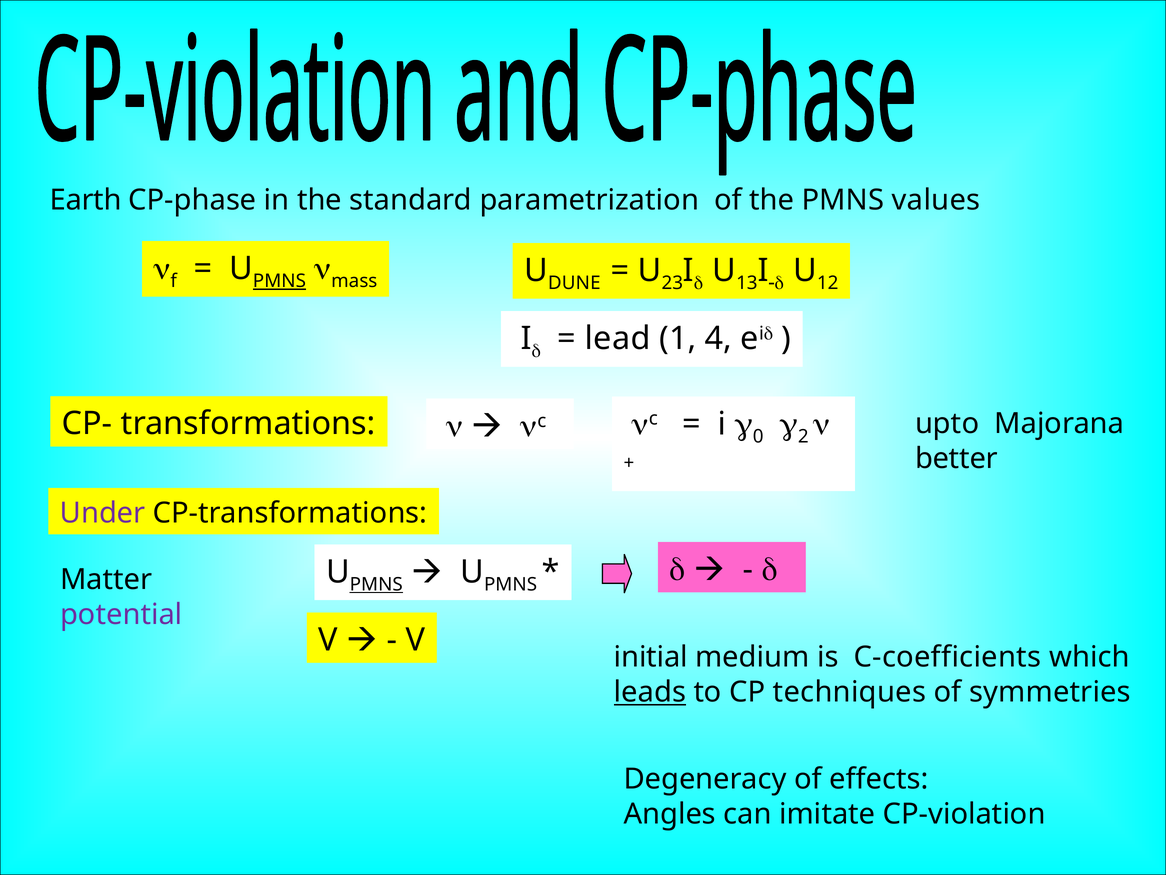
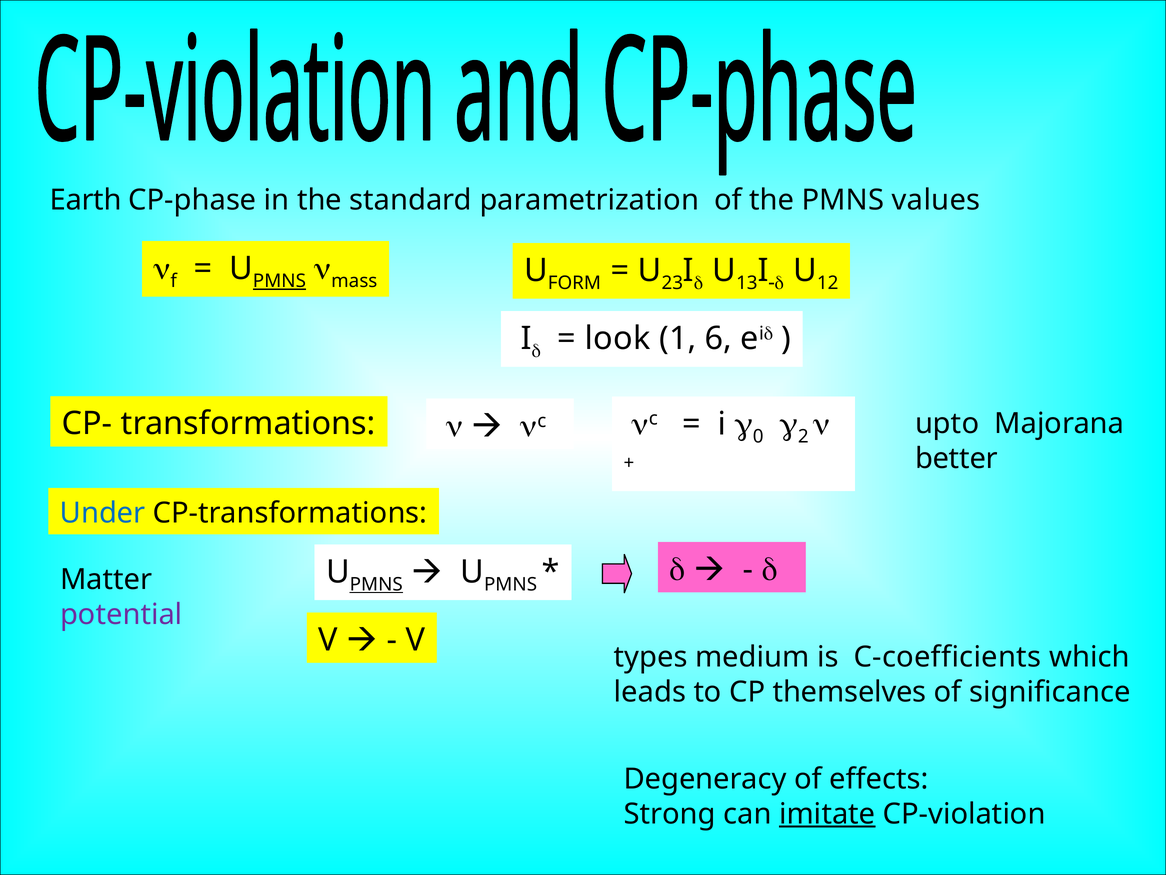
DUNE: DUNE -> FORM
lead: lead -> look
4: 4 -> 6
Under colour: purple -> blue
initial: initial -> types
leads underline: present -> none
techniques: techniques -> themselves
symmetries: symmetries -> significance
Angles: Angles -> Strong
imitate underline: none -> present
